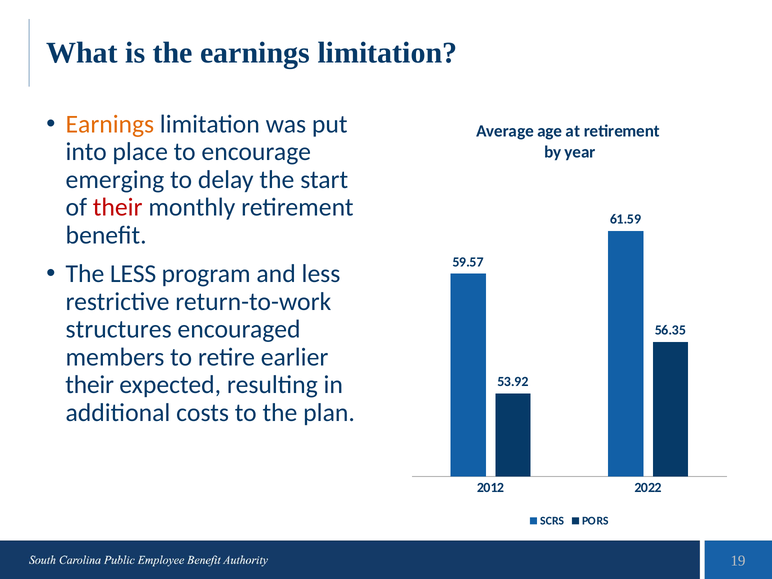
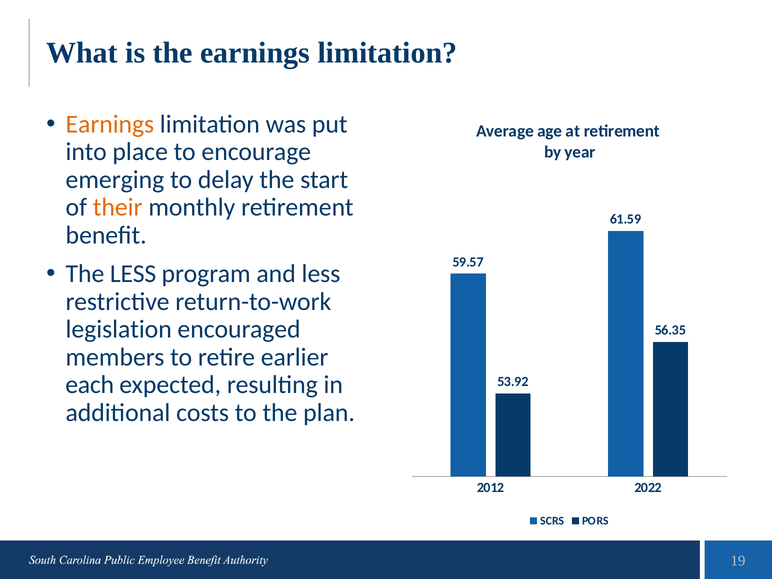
their at (118, 207) colour: red -> orange
structures: structures -> legislation
their at (90, 385): their -> each
